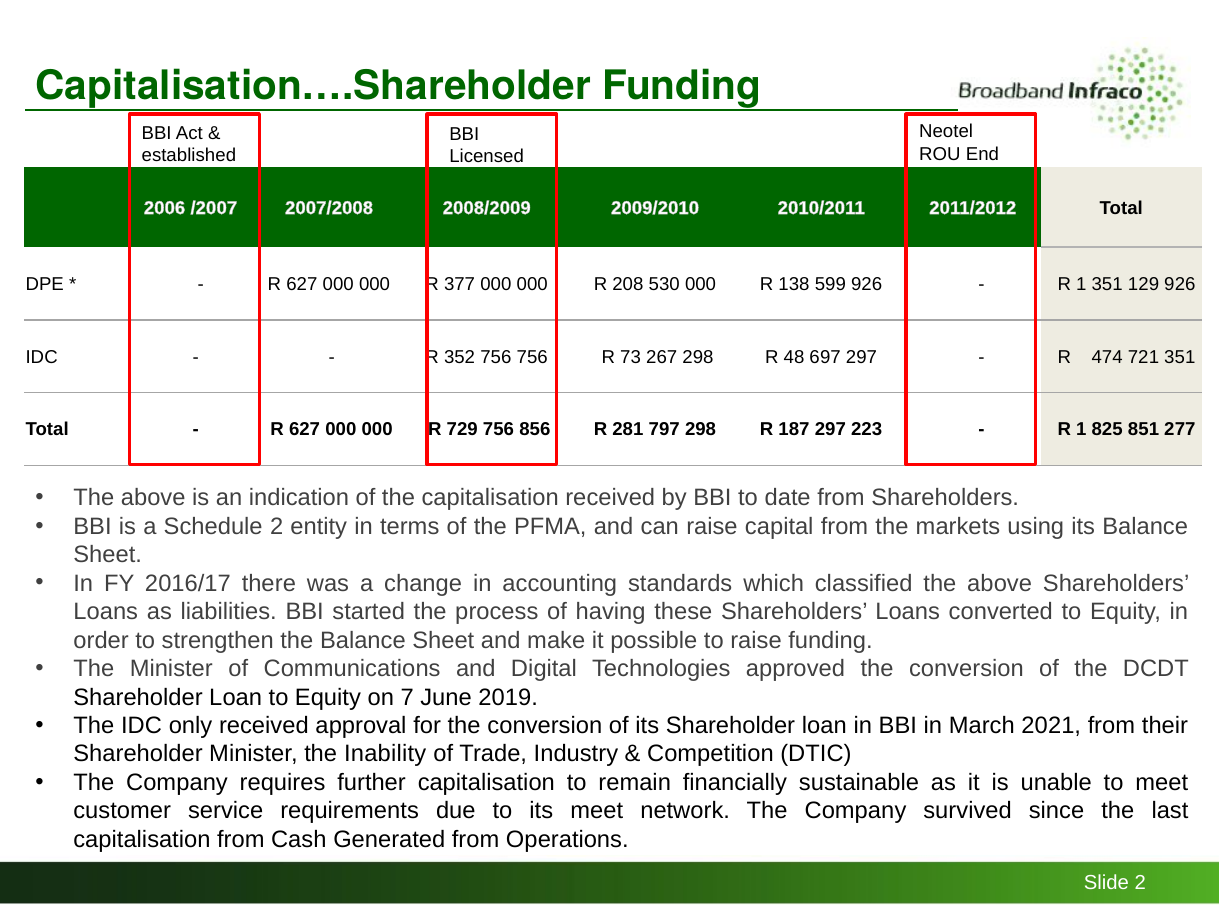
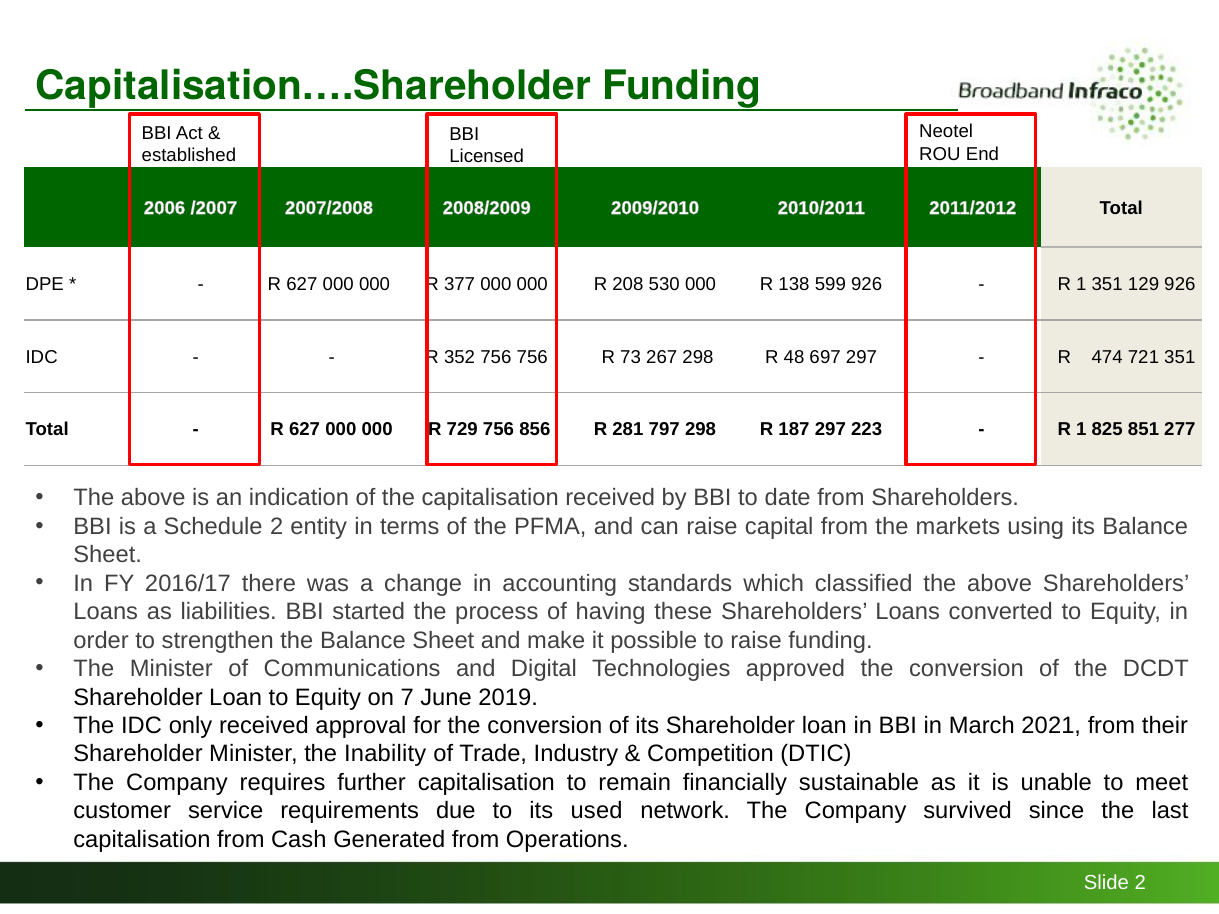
its meet: meet -> used
